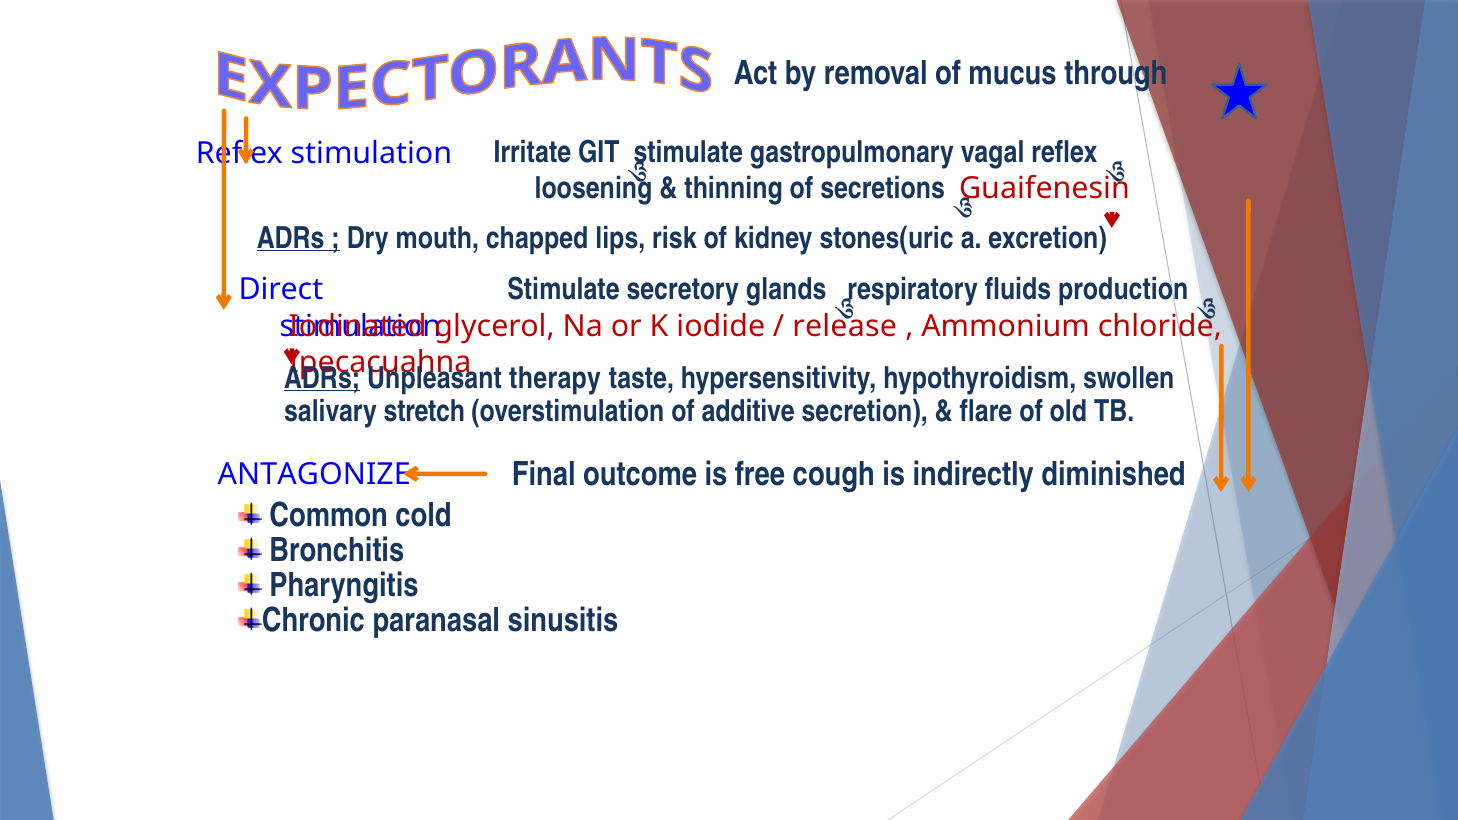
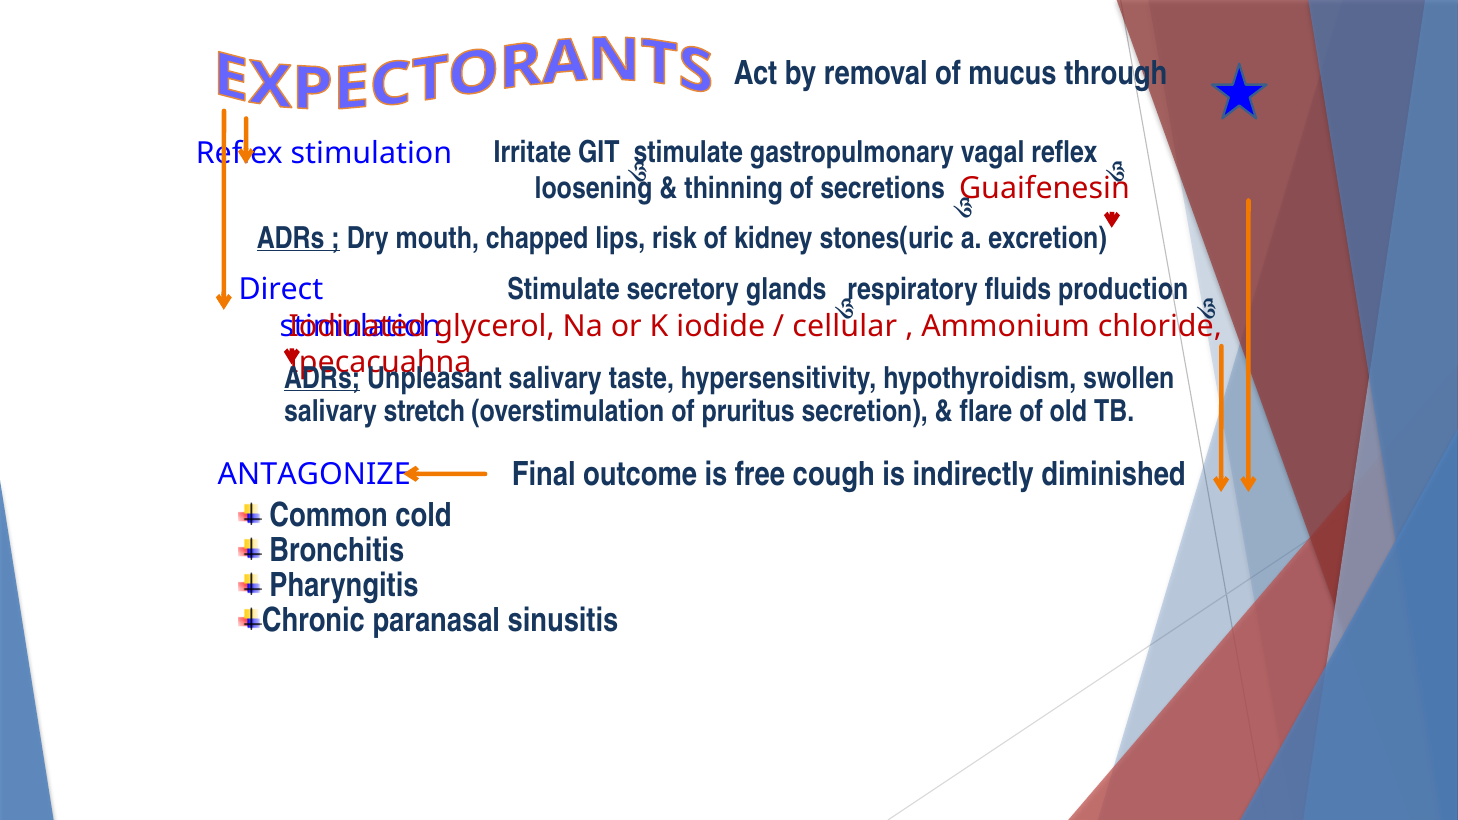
release: release -> cellular
therapy at (555, 378): therapy -> salivary
additive: additive -> pruritus
